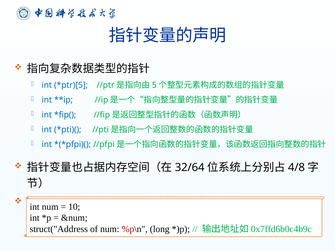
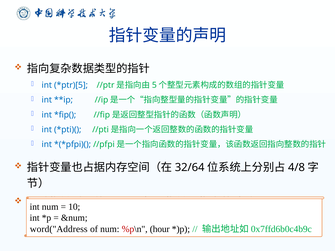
struct("Address: struct("Address -> word("Address
long: long -> hour
